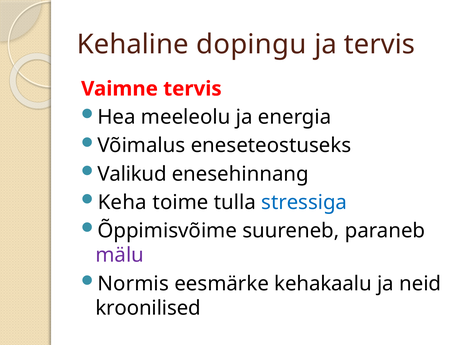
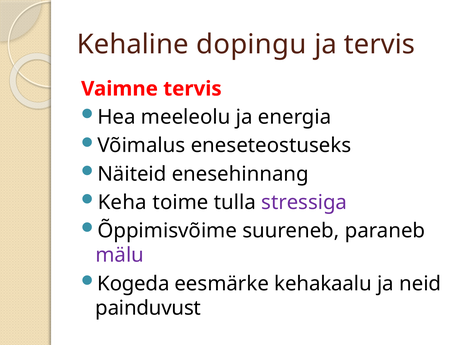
Valikud: Valikud -> Näiteid
stressiga colour: blue -> purple
Normis: Normis -> Kogeda
kroonilised: kroonilised -> painduvust
